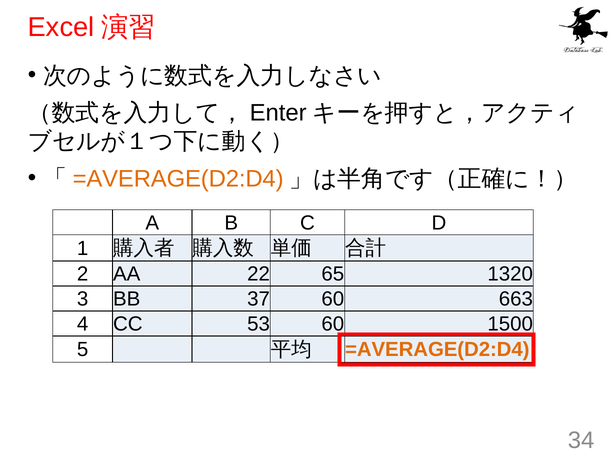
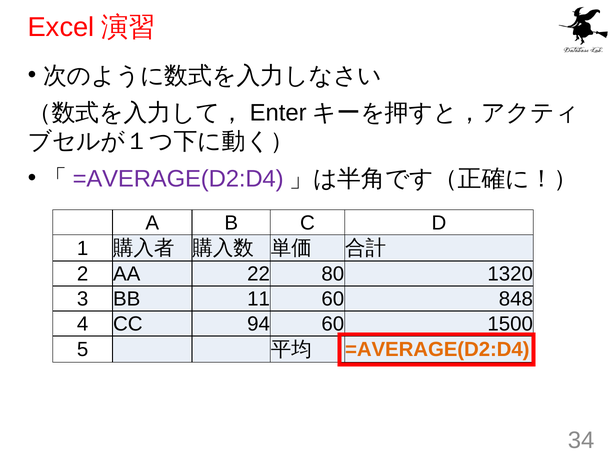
=AVERAGE(D2:D4 at (178, 179) colour: orange -> purple
65: 65 -> 80
37: 37 -> 11
663: 663 -> 848
53: 53 -> 94
